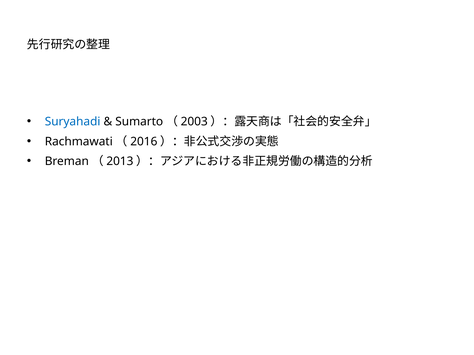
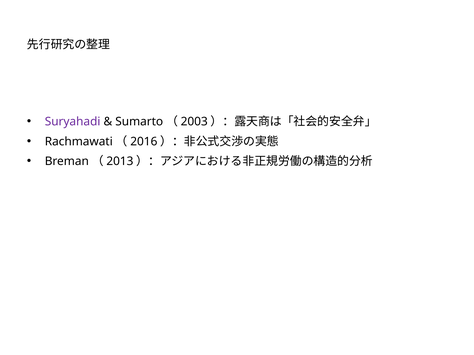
Suryahadi colour: blue -> purple
